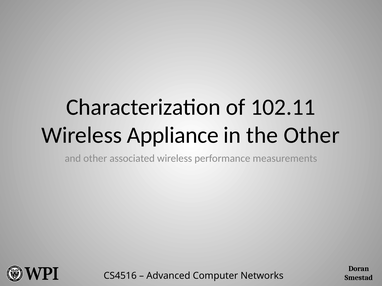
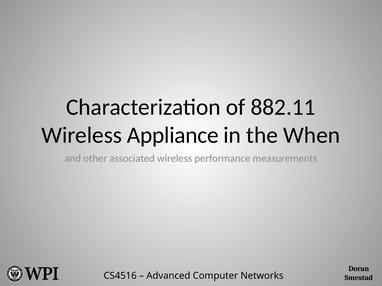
102.11: 102.11 -> 882.11
the Other: Other -> When
